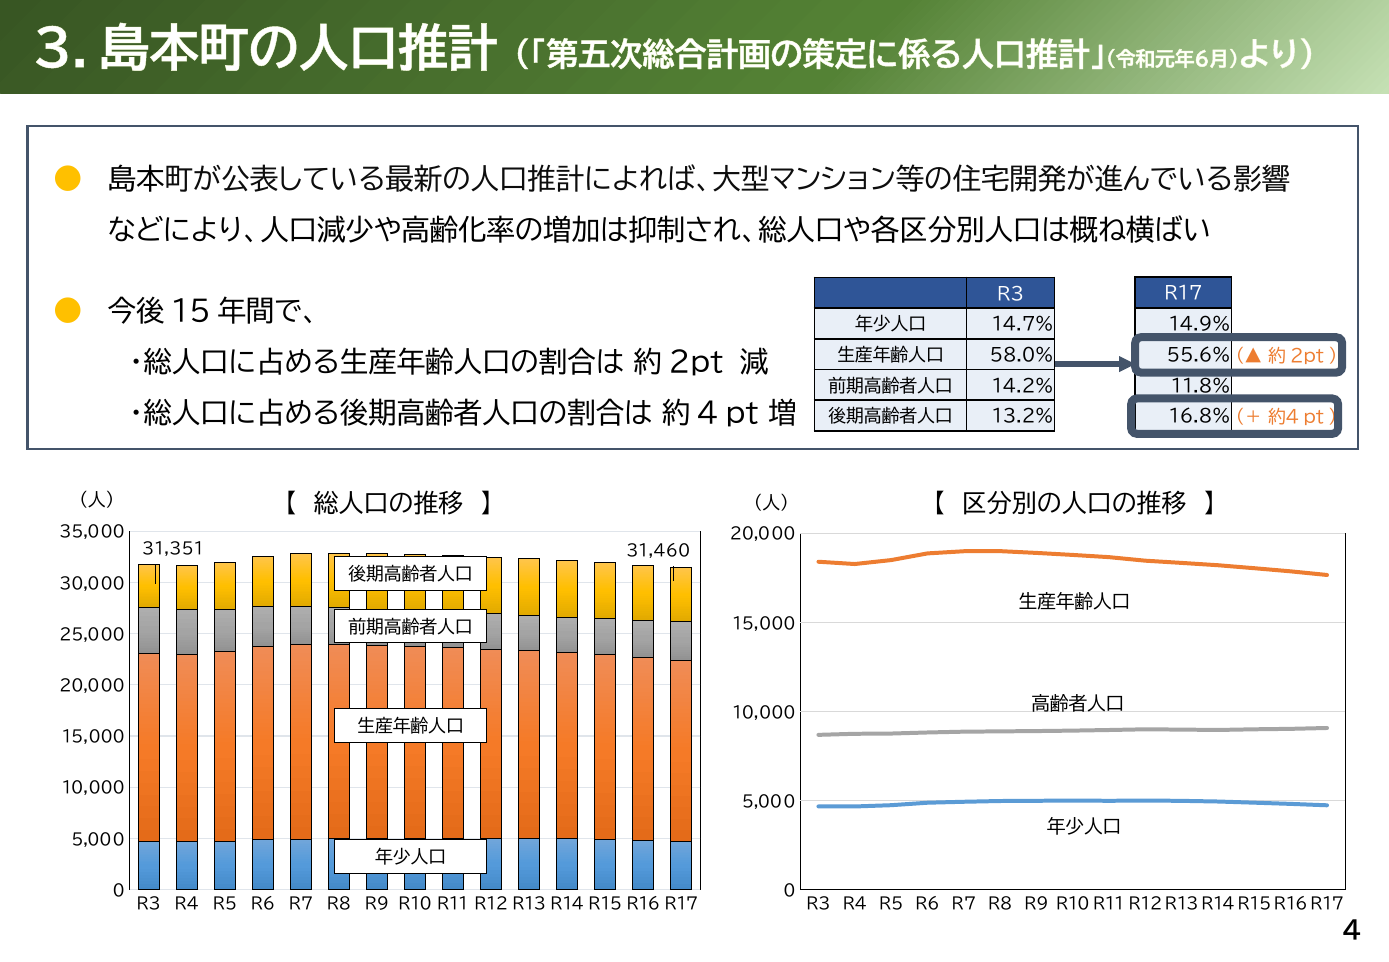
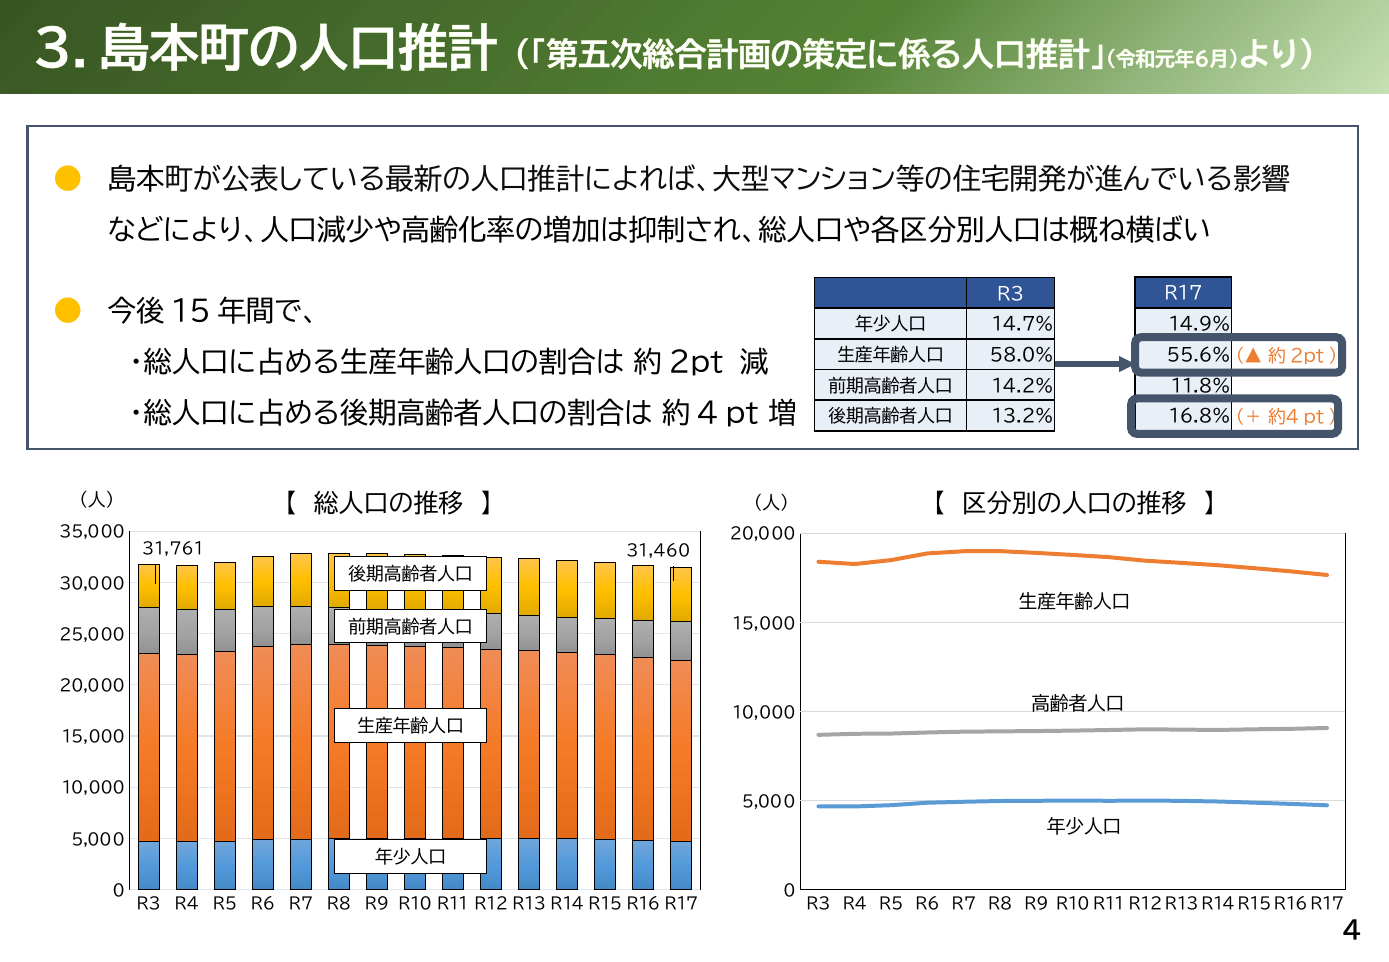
31,351: 31,351 -> 31,761
